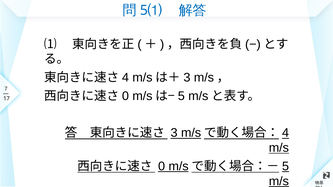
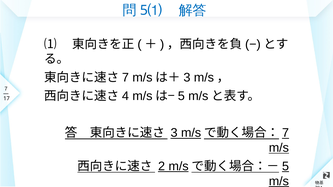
4 at (125, 78): 4 -> 7
0 at (125, 96): 0 -> 4
4 at (285, 133): 4 -> 7
0 at (162, 166): 0 -> 2
